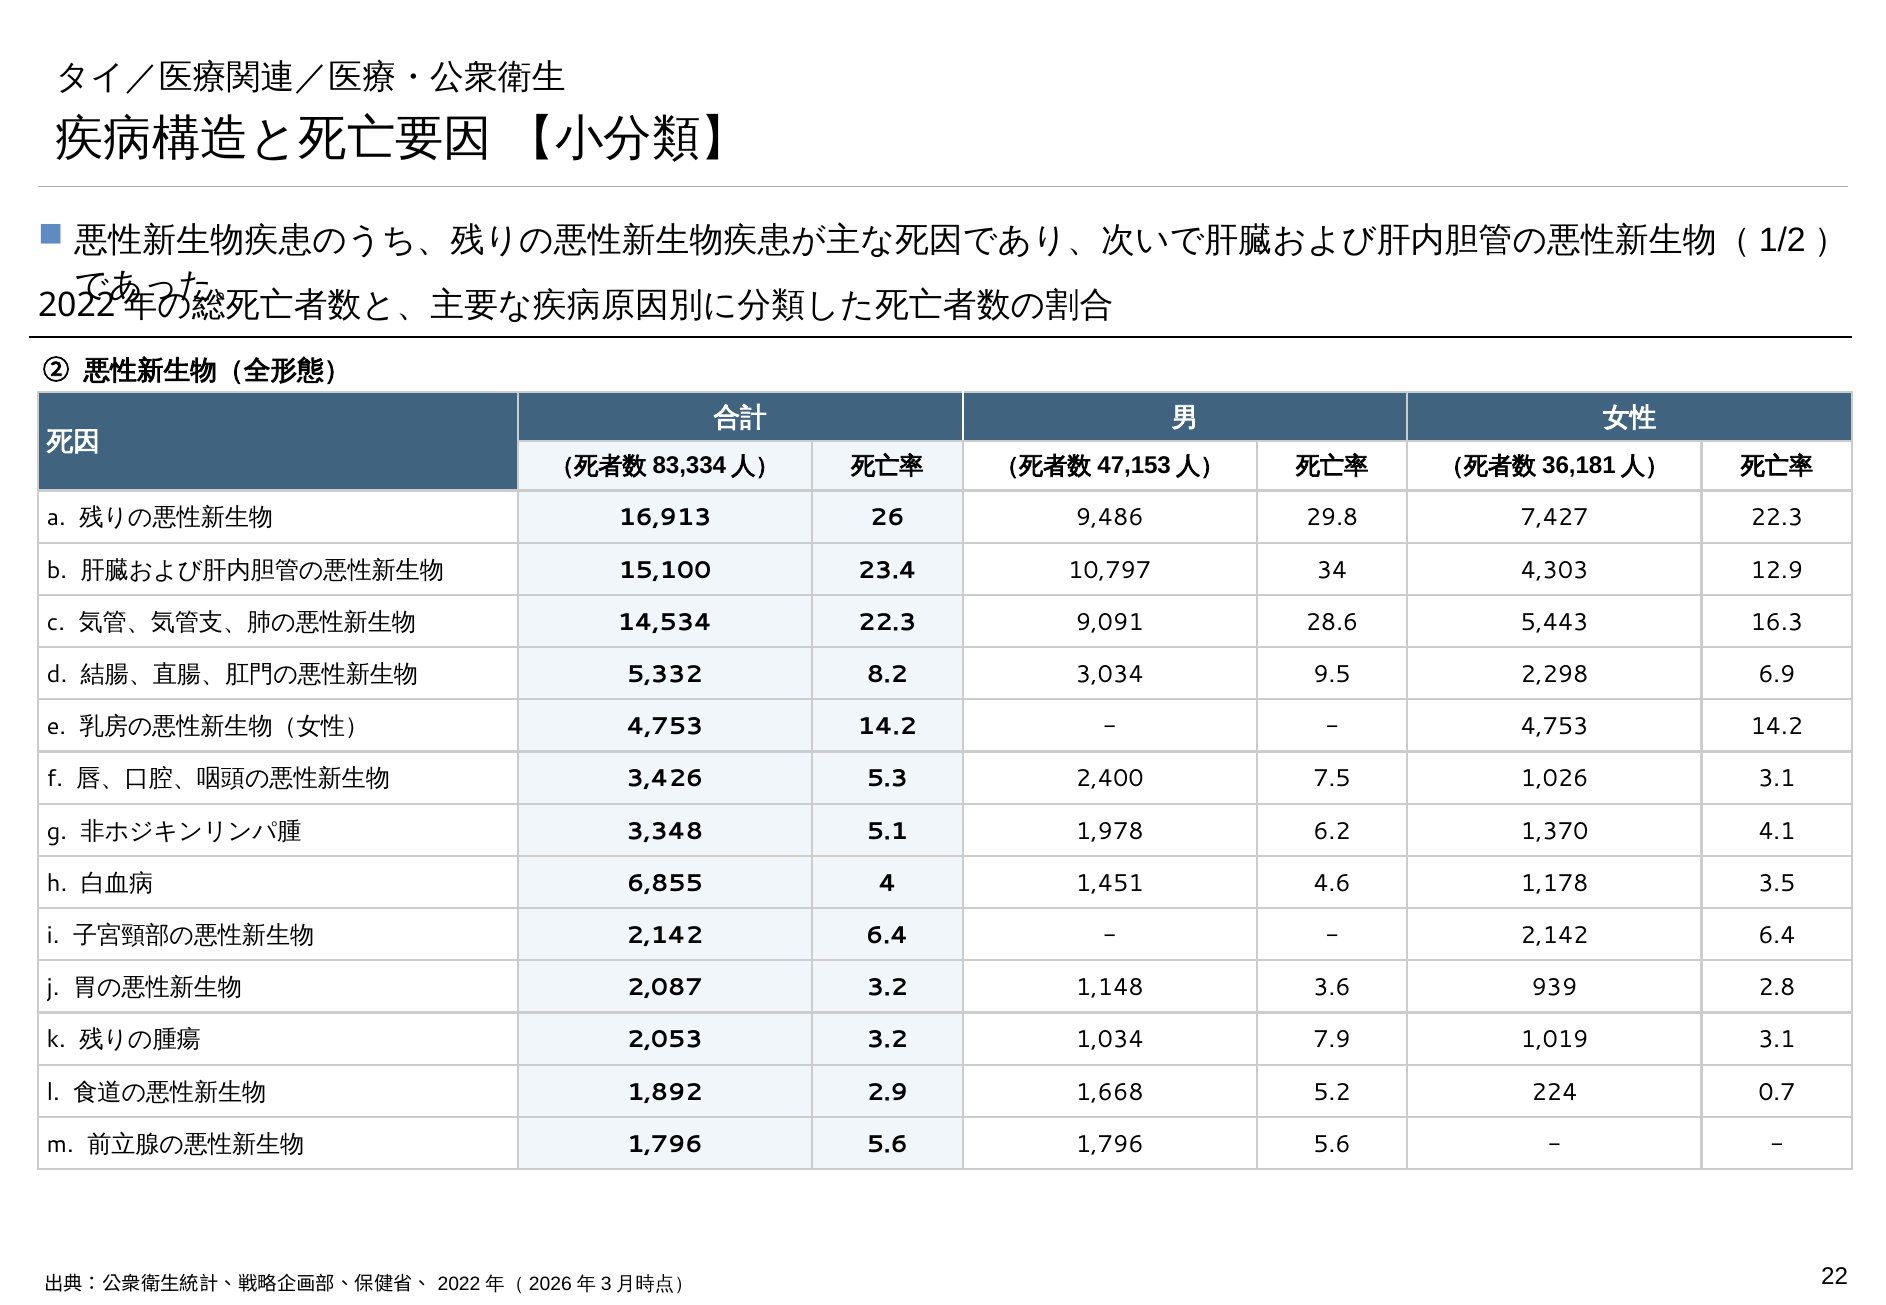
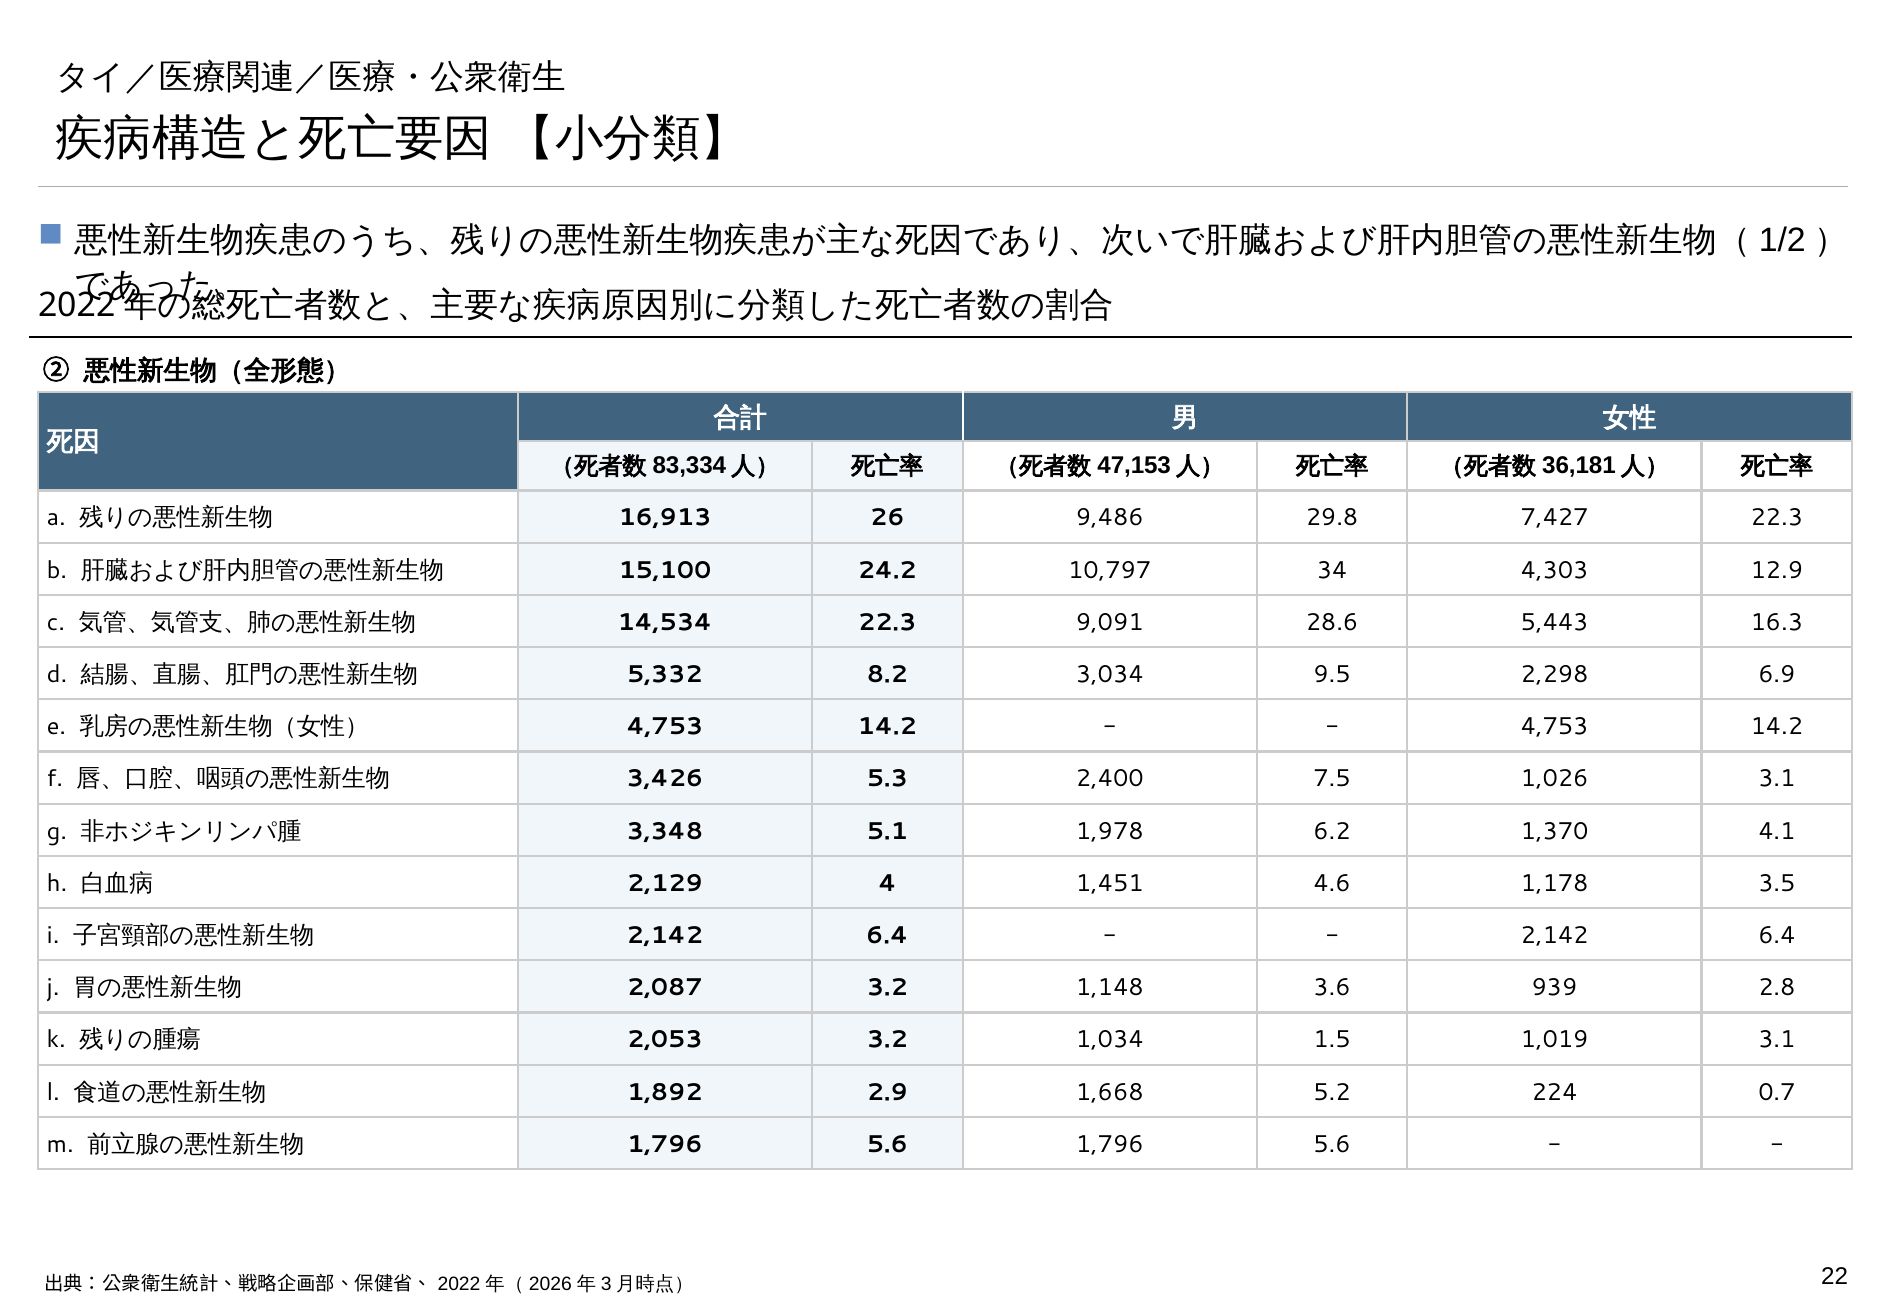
23.4: 23.4 -> 24.2
6,855: 6,855 -> 2,129
7.9: 7.9 -> 1.5
